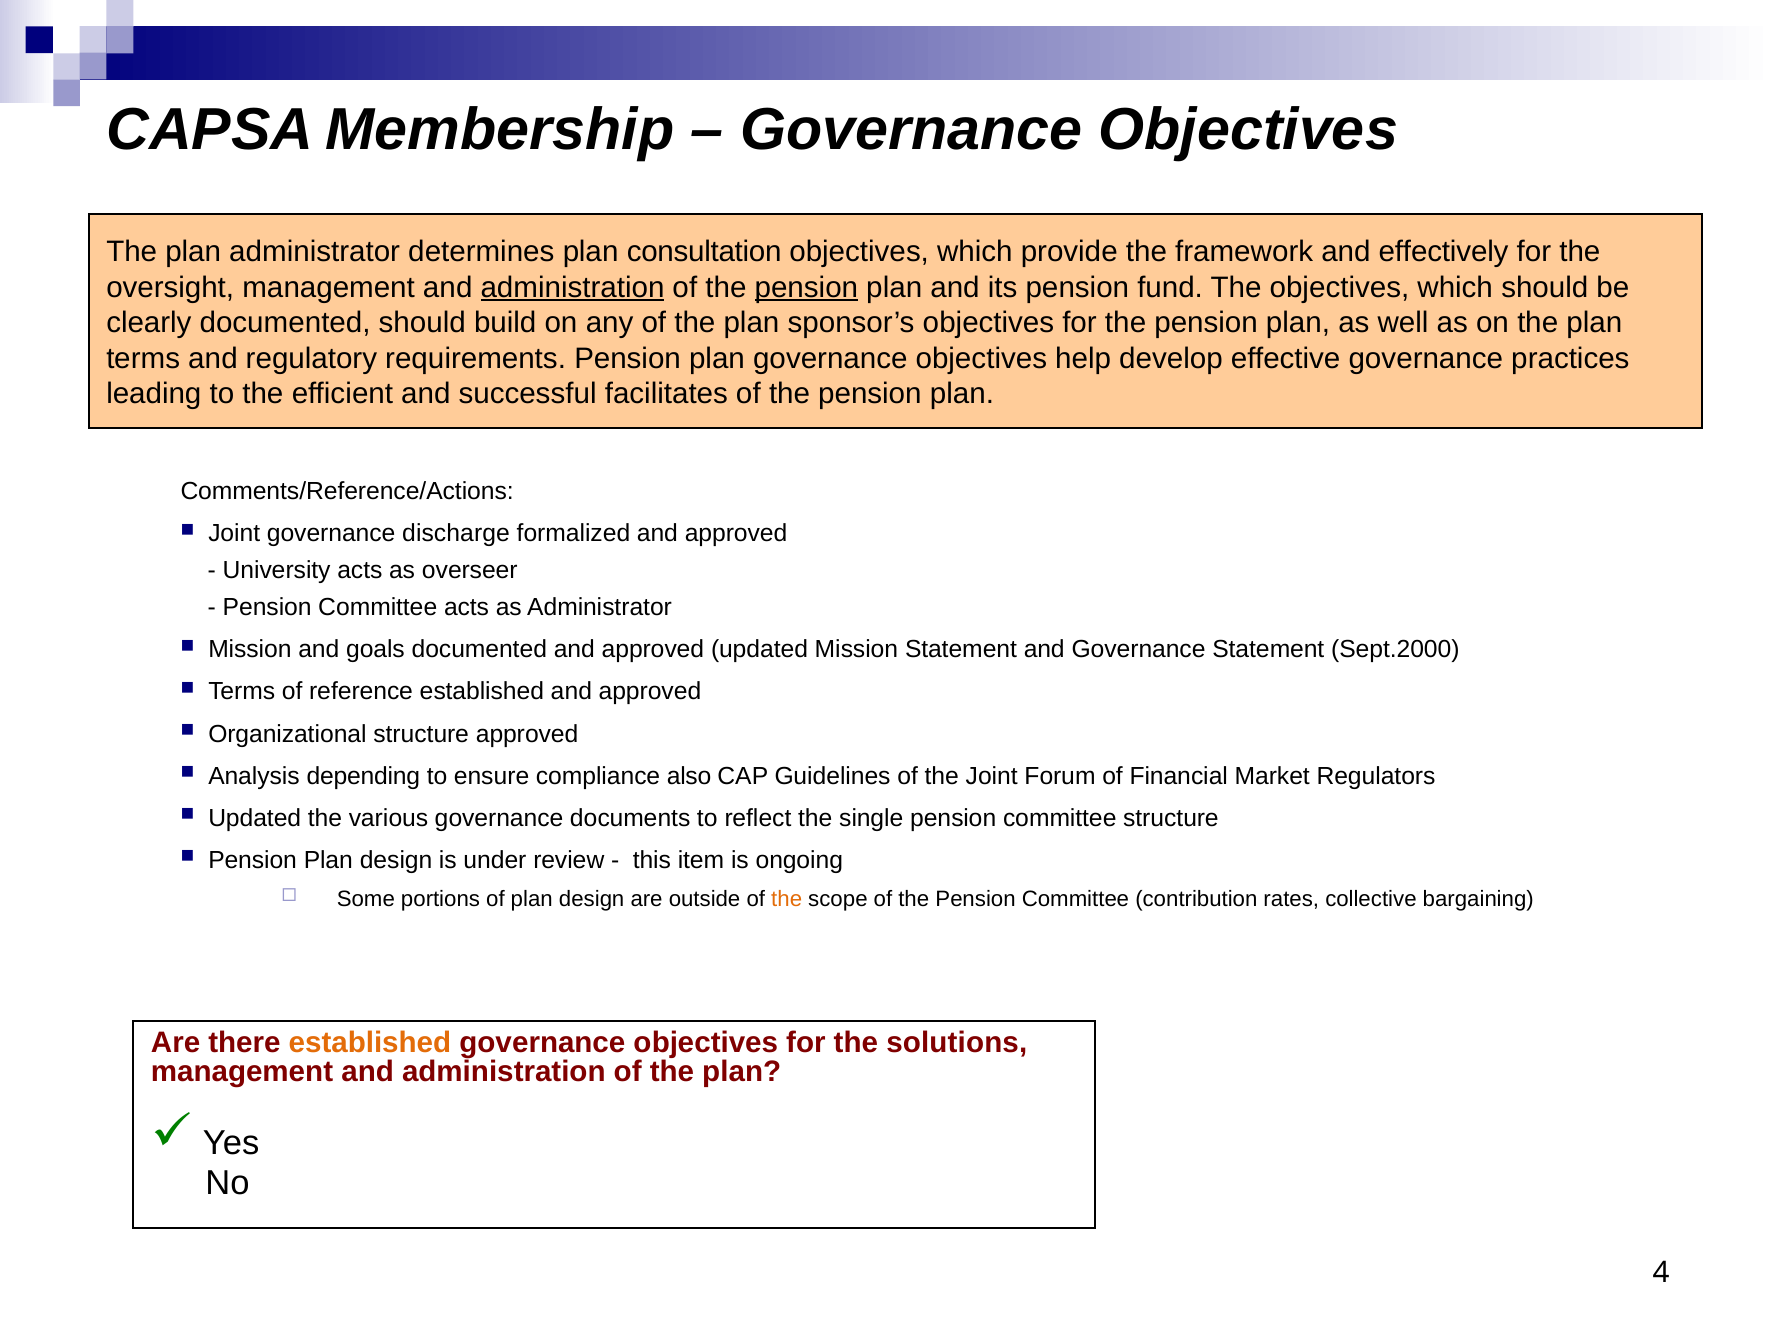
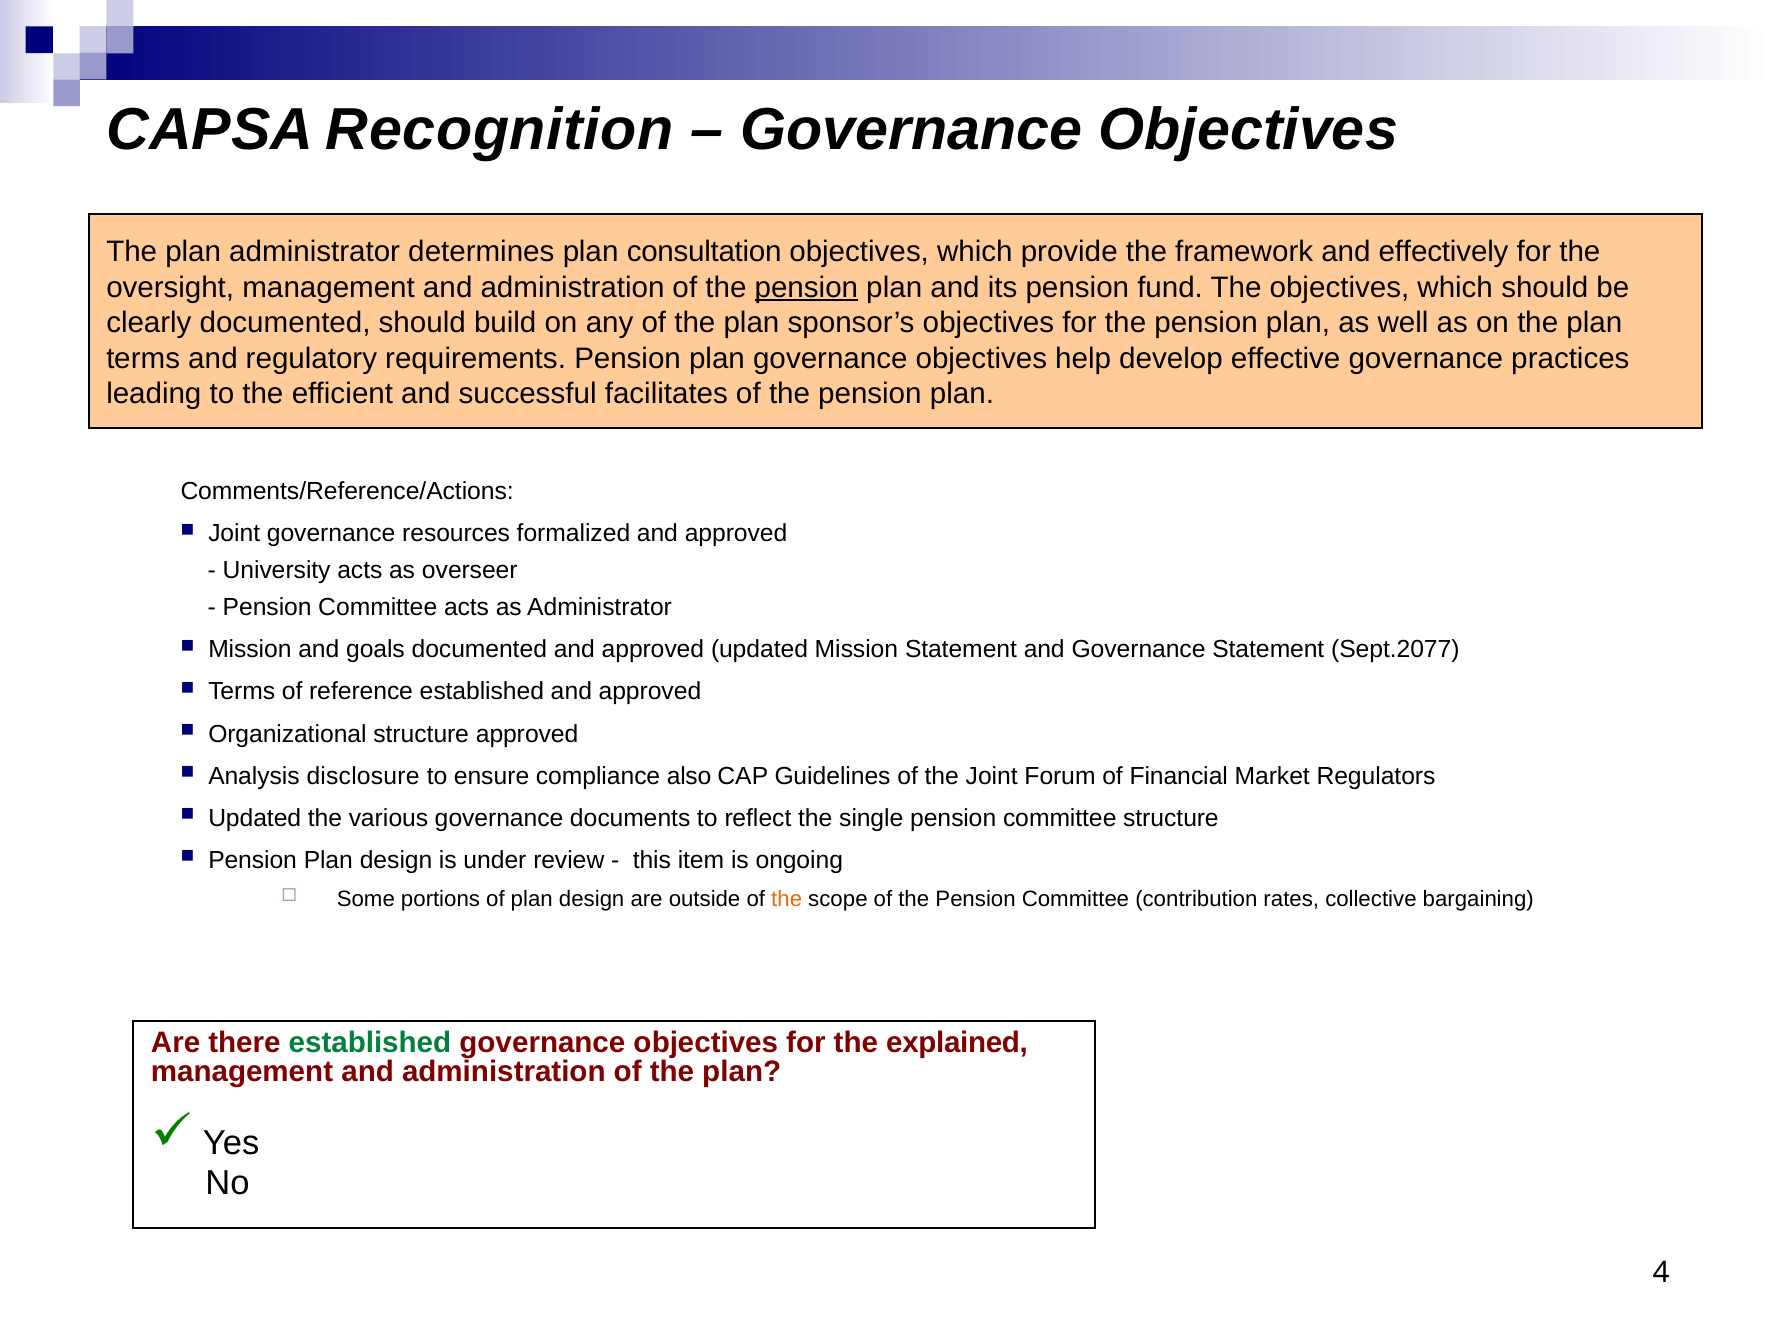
Membership: Membership -> Recognition
administration at (573, 288) underline: present -> none
discharge: discharge -> resources
Sept.2000: Sept.2000 -> Sept.2077
depending: depending -> disclosure
established at (370, 1043) colour: orange -> green
solutions: solutions -> explained
